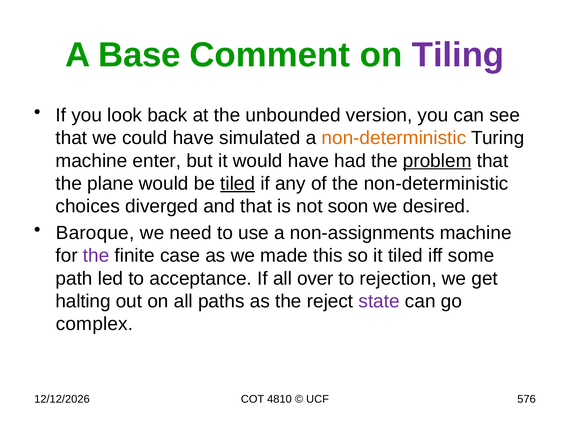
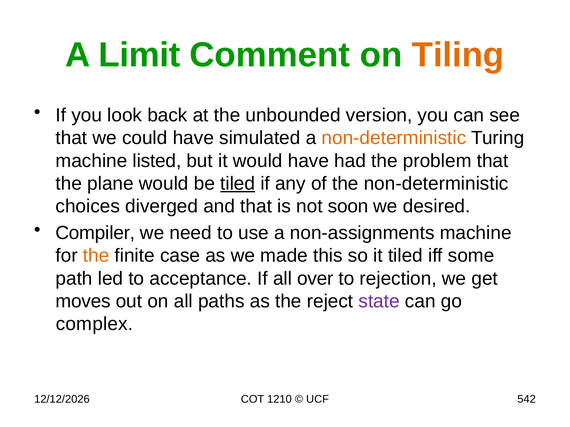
Base: Base -> Limit
Tiling colour: purple -> orange
enter: enter -> listed
problem underline: present -> none
Baroque: Baroque -> Compiler
the at (96, 256) colour: purple -> orange
halting: halting -> moves
4810: 4810 -> 1210
576: 576 -> 542
